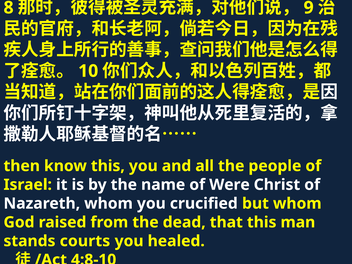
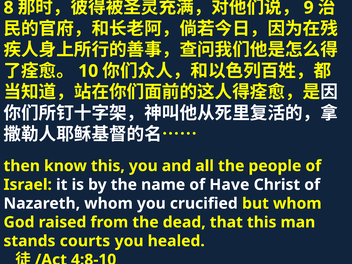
Were: Were -> Have
